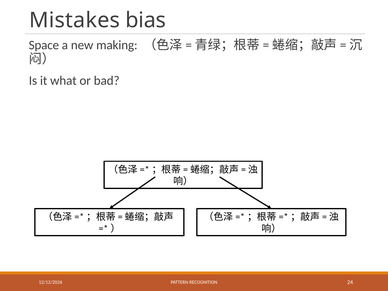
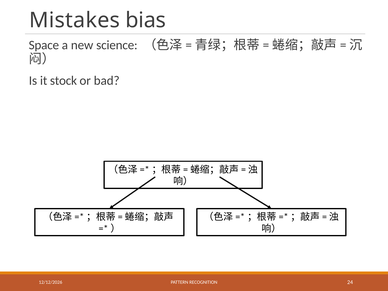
making: making -> science
what: what -> stock
